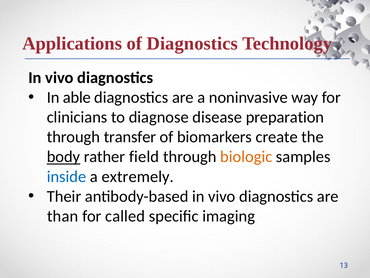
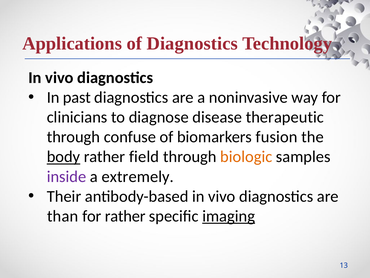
able: able -> past
preparation: preparation -> therapeutic
transfer: transfer -> confuse
create: create -> fusion
inside colour: blue -> purple
for called: called -> rather
imaging underline: none -> present
